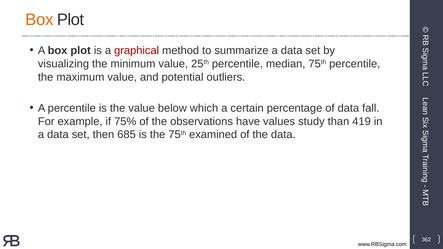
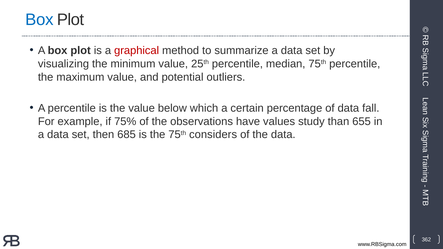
Box at (39, 20) colour: orange -> blue
419: 419 -> 655
examined: examined -> considers
